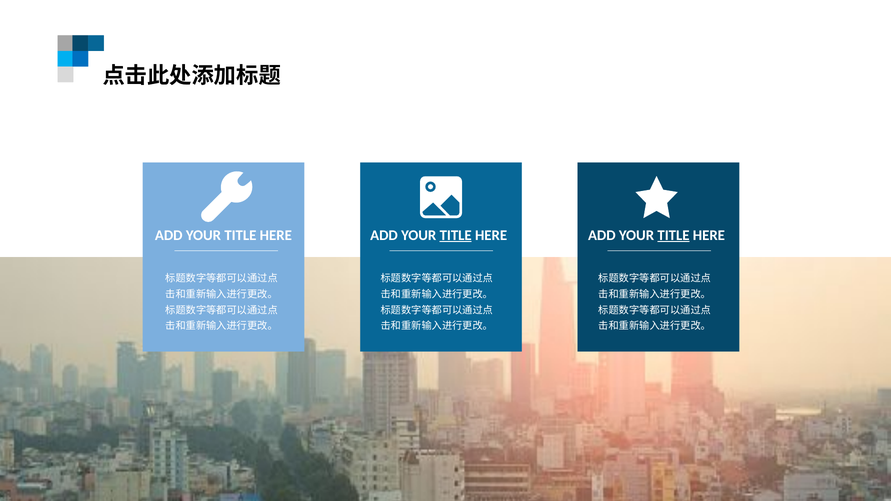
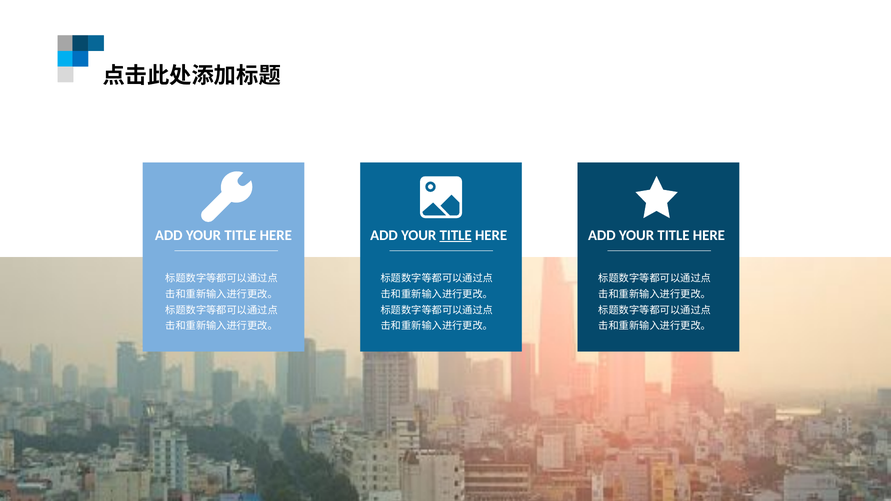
TITLE at (673, 235) underline: present -> none
